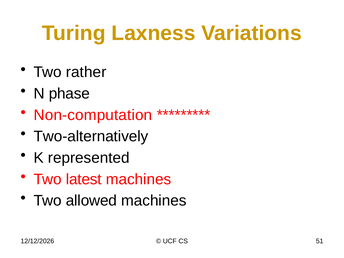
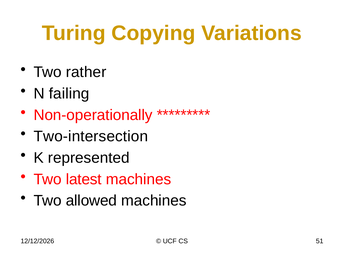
Laxness: Laxness -> Copying
phase: phase -> failing
Non-computation: Non-computation -> Non-operationally
Two-alternatively: Two-alternatively -> Two-intersection
